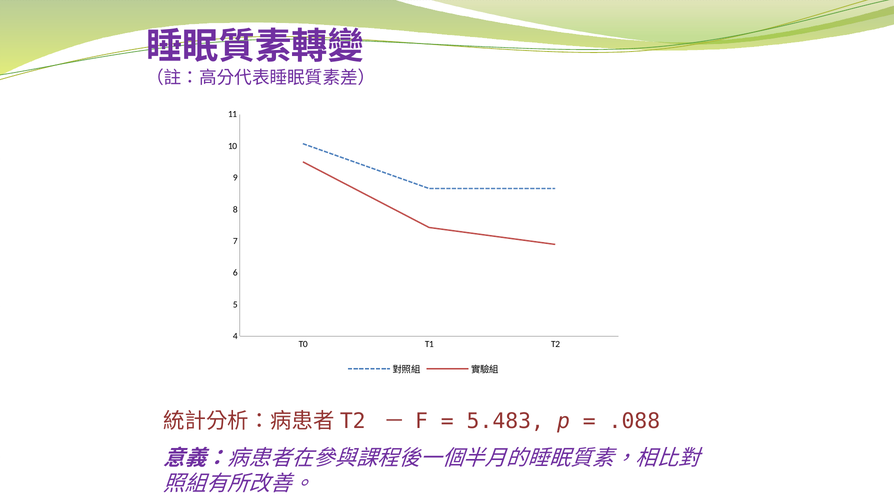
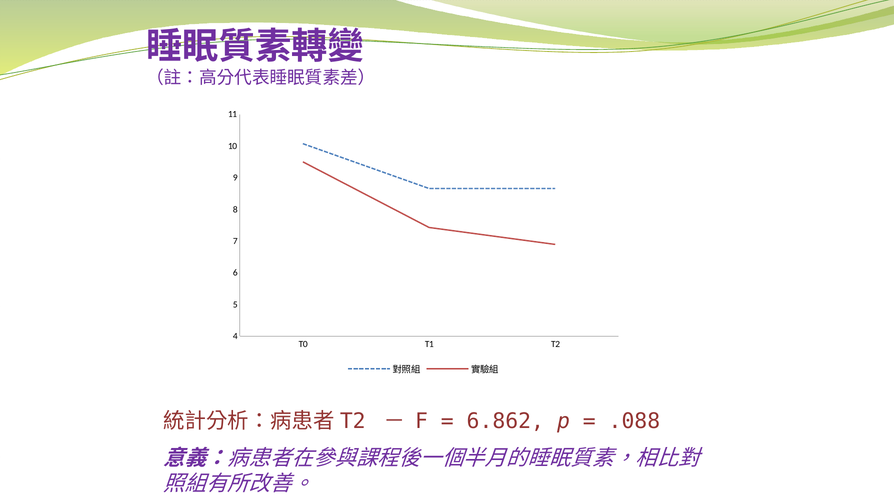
5.483: 5.483 -> 6.862
